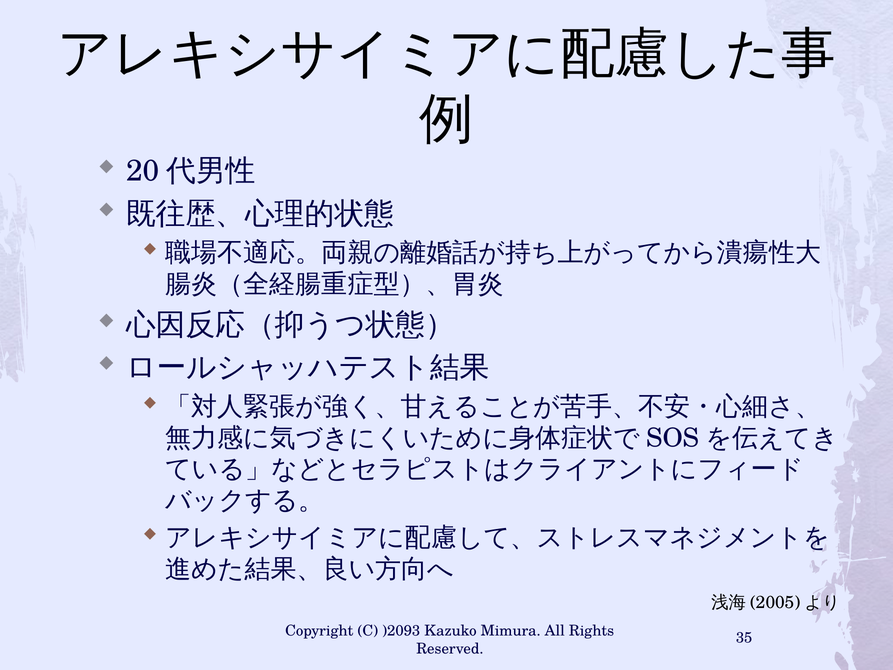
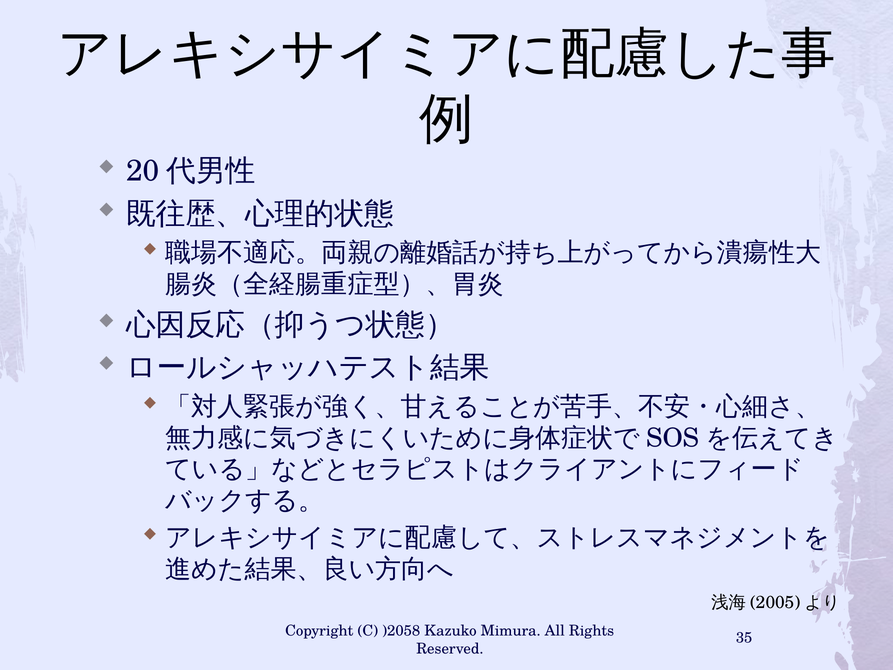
)2093: )2093 -> )2058
